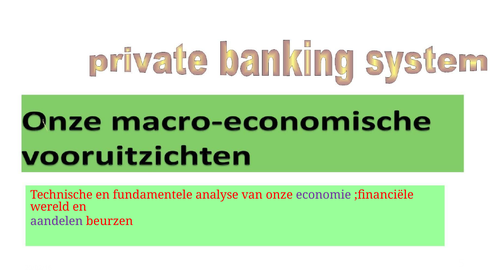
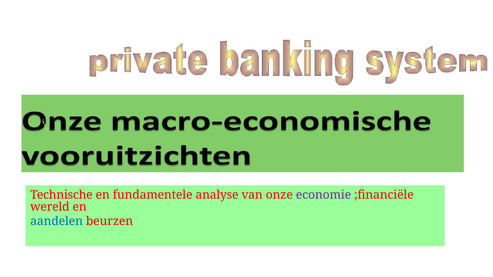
aandelen colour: purple -> blue
